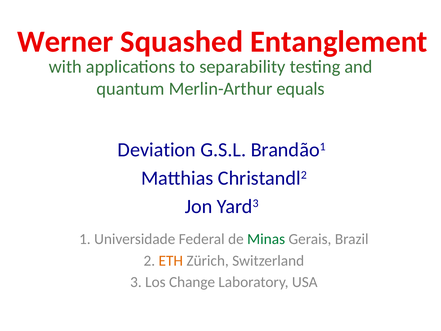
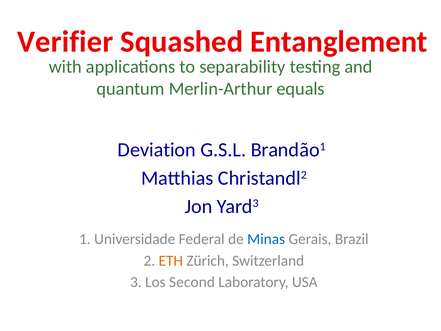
Werner: Werner -> Verifier
Minas colour: green -> blue
Change: Change -> Second
